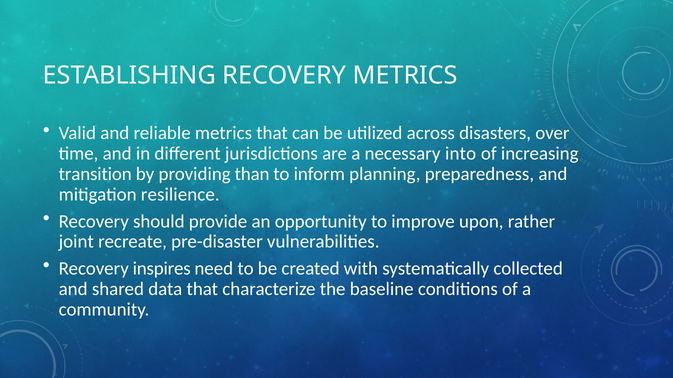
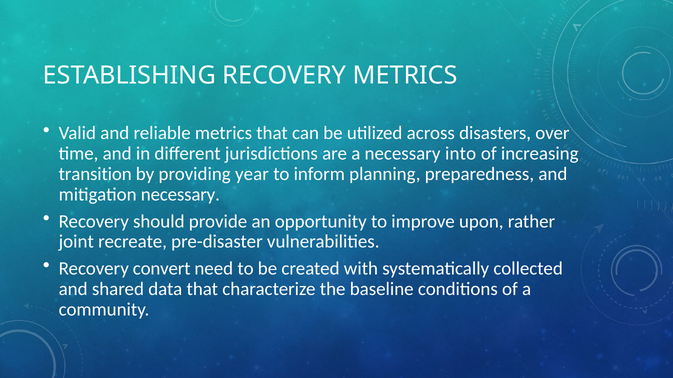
than: than -> year
mitigation resilience: resilience -> necessary
inspires: inspires -> convert
